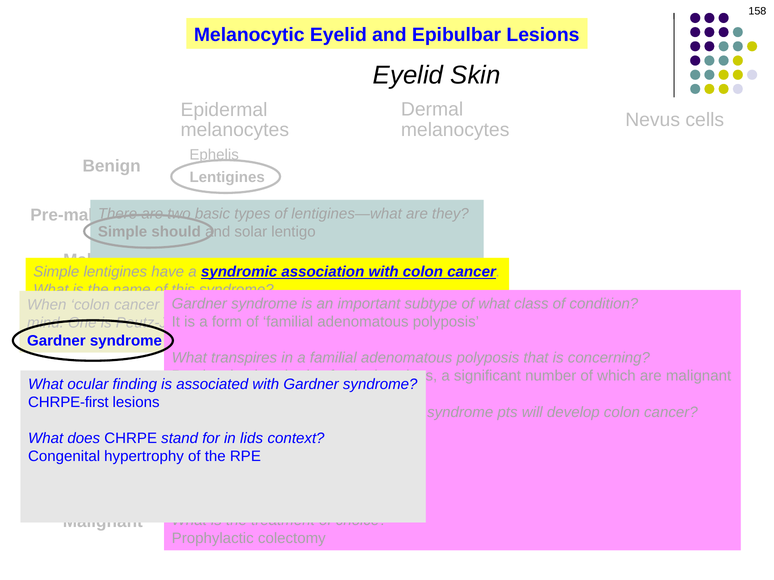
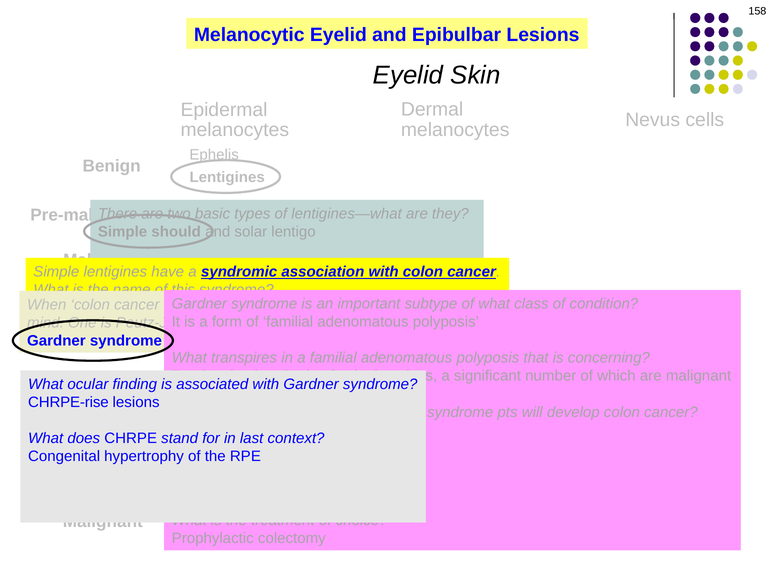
CHRPE-first: CHRPE-first -> CHRPE-rise
lids: lids -> last
